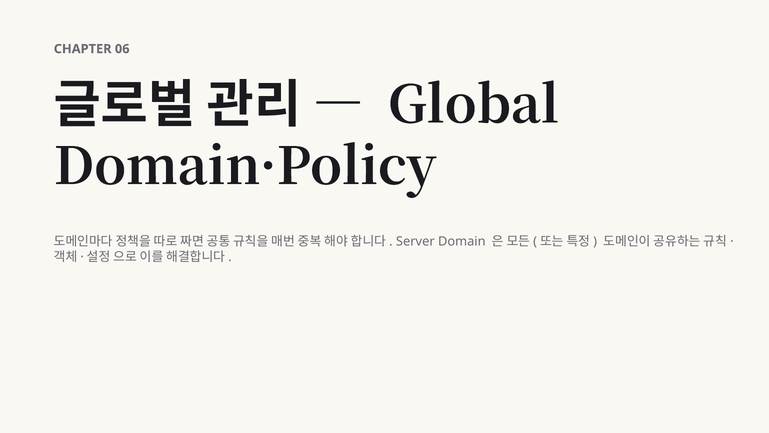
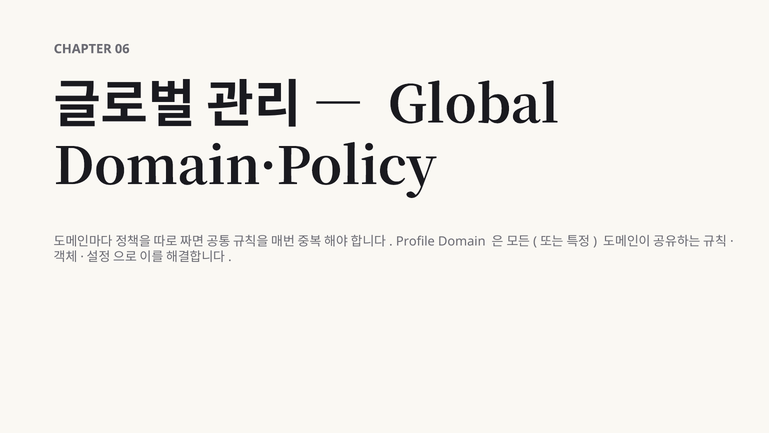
Server: Server -> Profile
